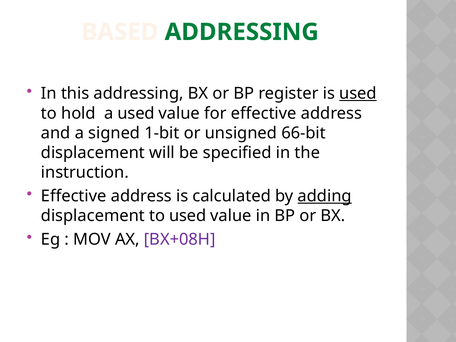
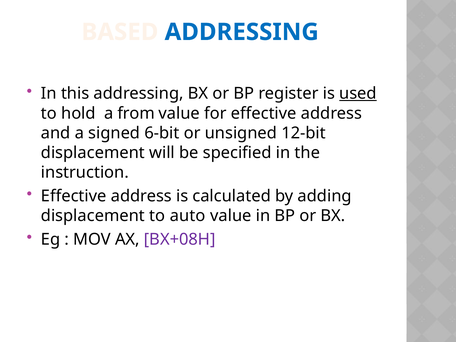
ADDRESSING at (242, 32) colour: green -> blue
a used: used -> from
1-bit: 1-bit -> 6-bit
66-bit: 66-bit -> 12-bit
adding underline: present -> none
to used: used -> auto
